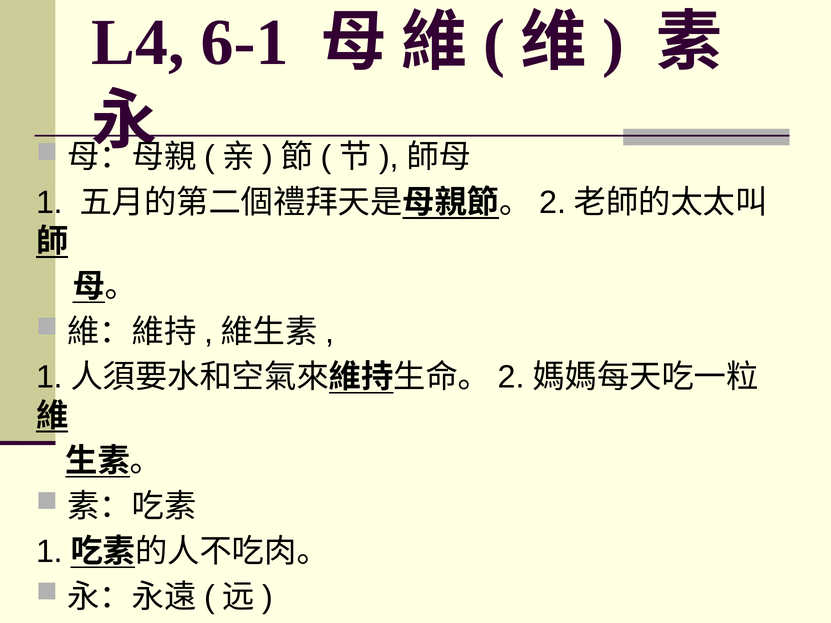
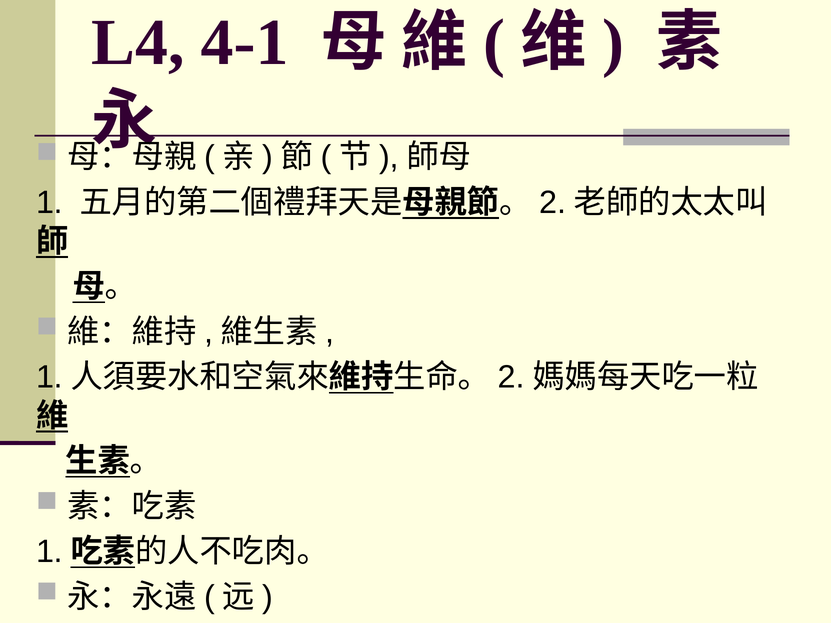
6-1: 6-1 -> 4-1
